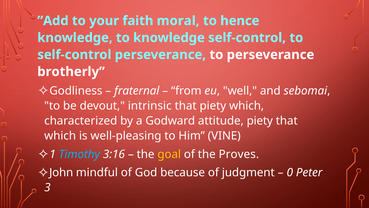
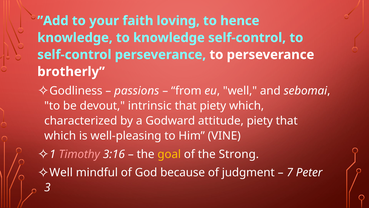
moral: moral -> loving
fraternal: fraternal -> passions
Timothy colour: light blue -> pink
Proves: Proves -> Strong
John at (61, 172): John -> Well
0: 0 -> 7
